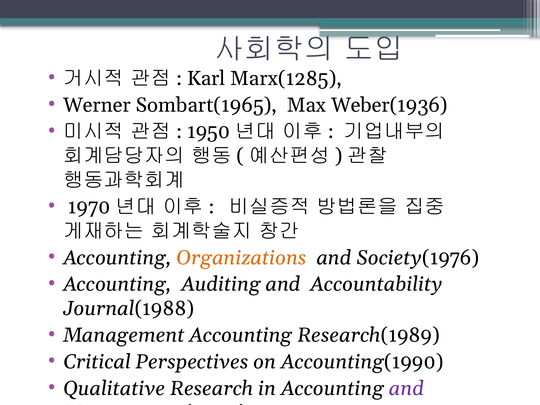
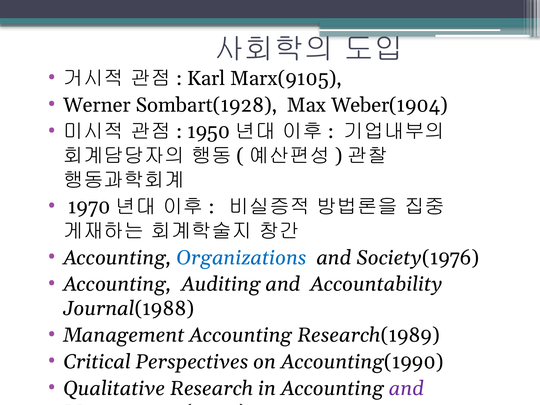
Marx(1285: Marx(1285 -> Marx(9105
Sombart(1965: Sombart(1965 -> Sombart(1928
Weber(1936: Weber(1936 -> Weber(1904
Organizations colour: orange -> blue
